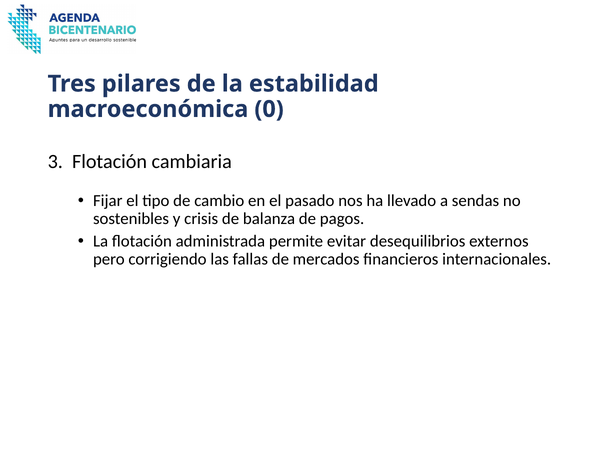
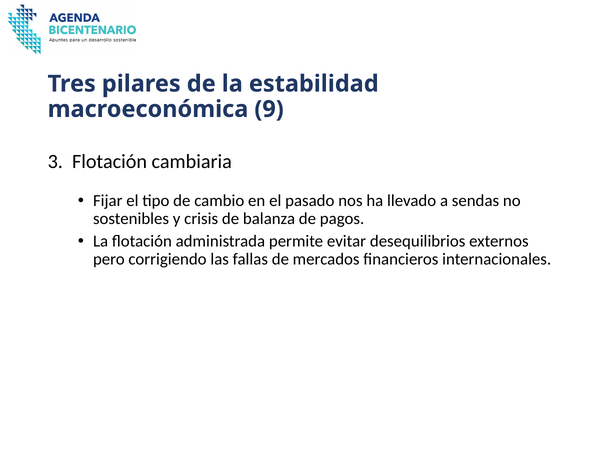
0: 0 -> 9
